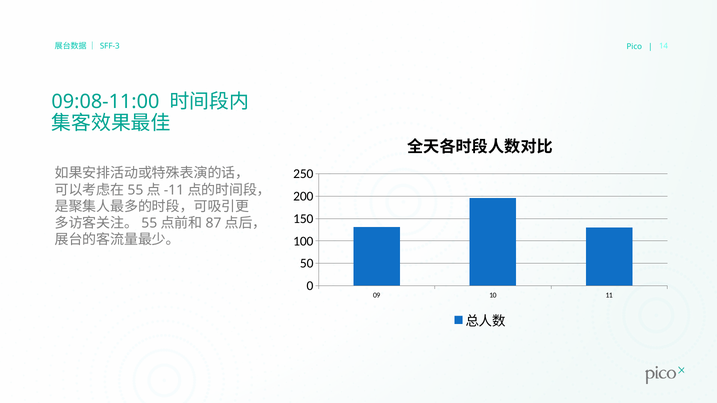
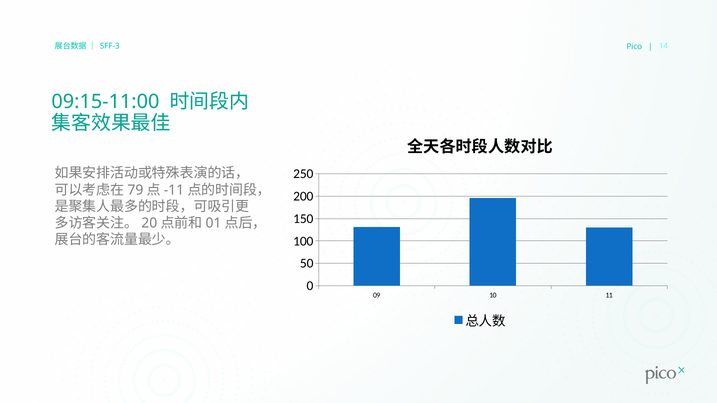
09:08-11:00: 09:08-11:00 -> 09:15-11:00
55 at (135, 190): 55 -> 79
55 at (149, 223): 55 -> 20
87: 87 -> 01
